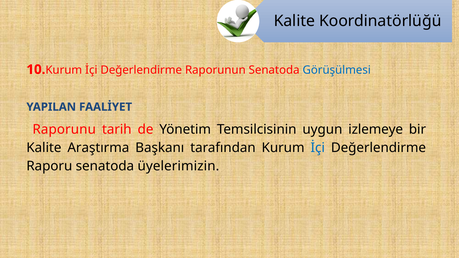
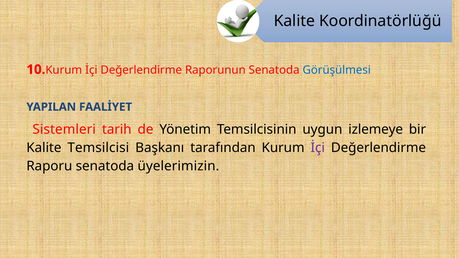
Raporunu: Raporunu -> Sistemleri
Araştırma: Araştırma -> Temsilcisi
İçi at (318, 148) colour: blue -> purple
